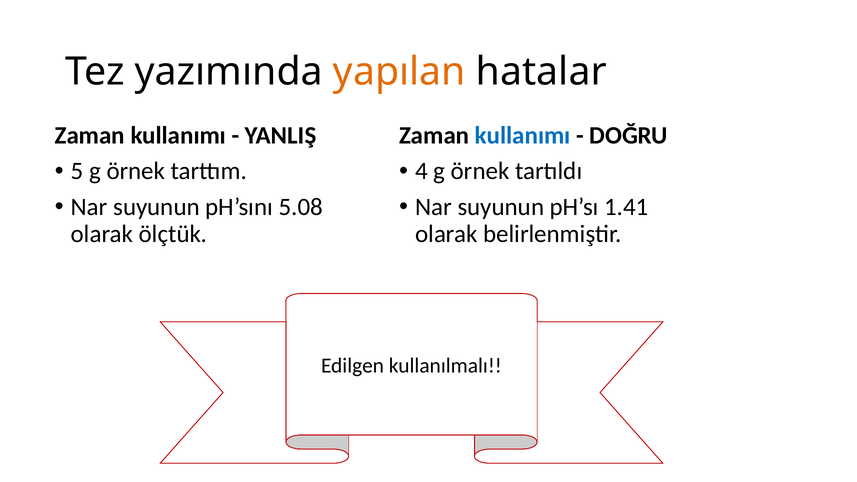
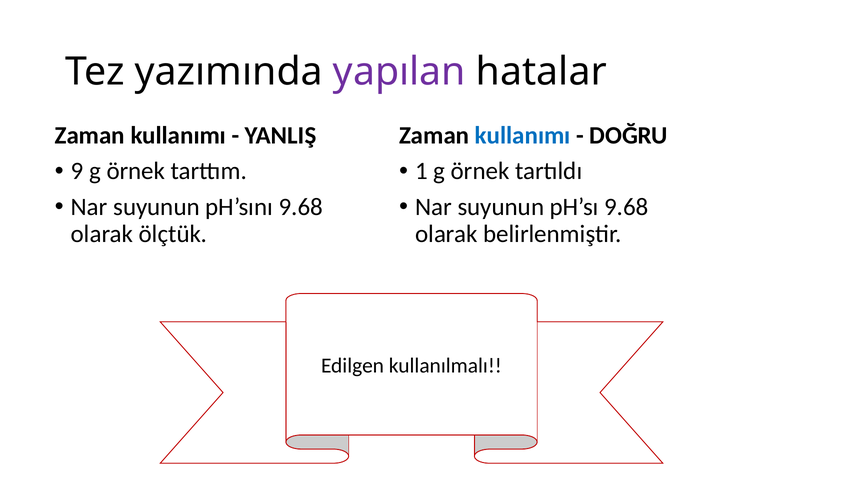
yapılan colour: orange -> purple
5: 5 -> 9
4: 4 -> 1
pH’sını 5.08: 5.08 -> 9.68
pH’sı 1.41: 1.41 -> 9.68
